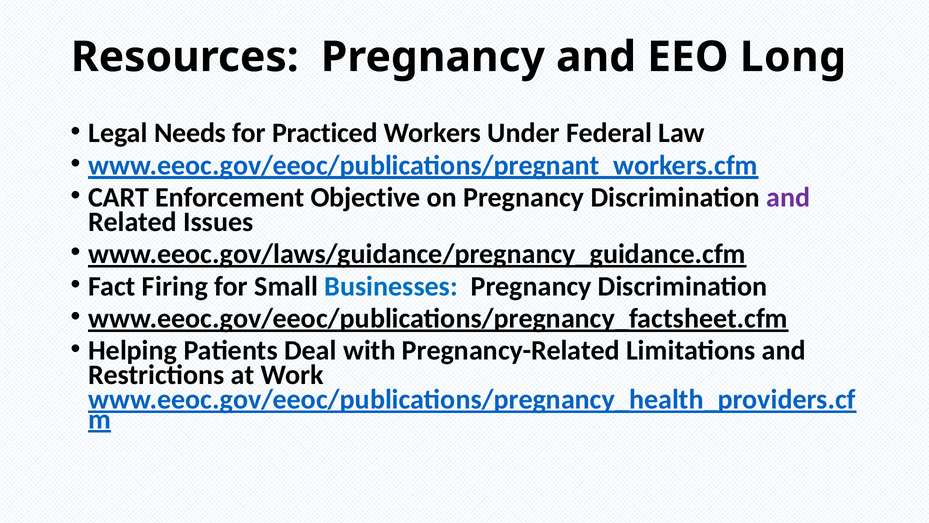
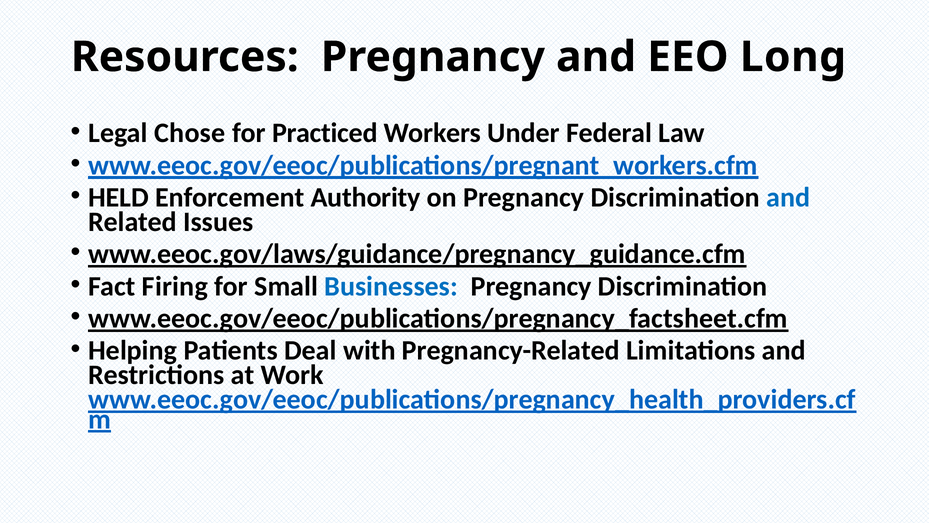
Needs: Needs -> Chose
CART: CART -> HELD
Objective: Objective -> Authority
and at (788, 197) colour: purple -> blue
